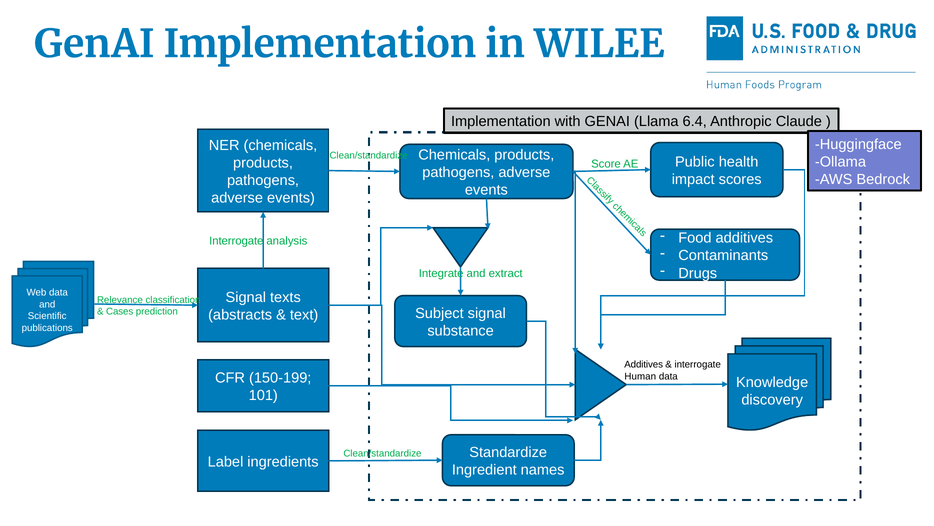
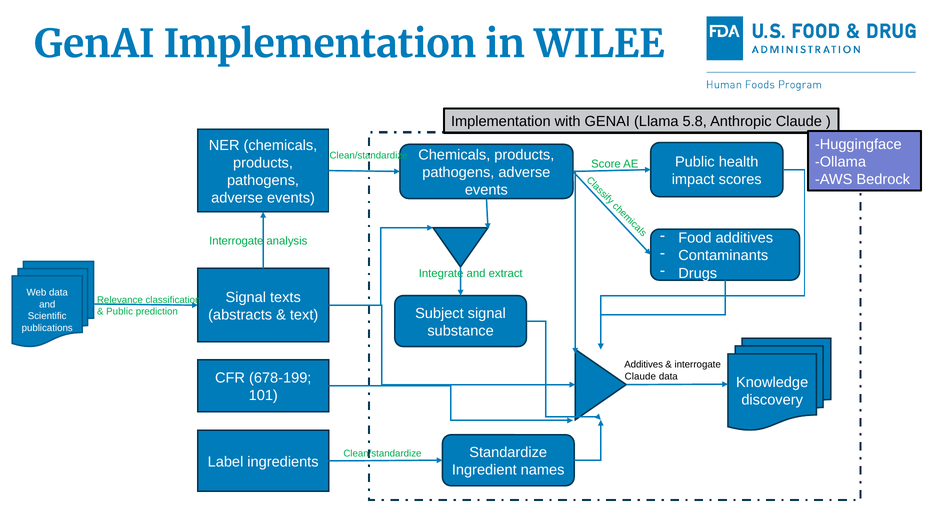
6.4: 6.4 -> 5.8
Cases at (120, 311): Cases -> Public
150-199: 150-199 -> 678-199
Human at (640, 376): Human -> Claude
